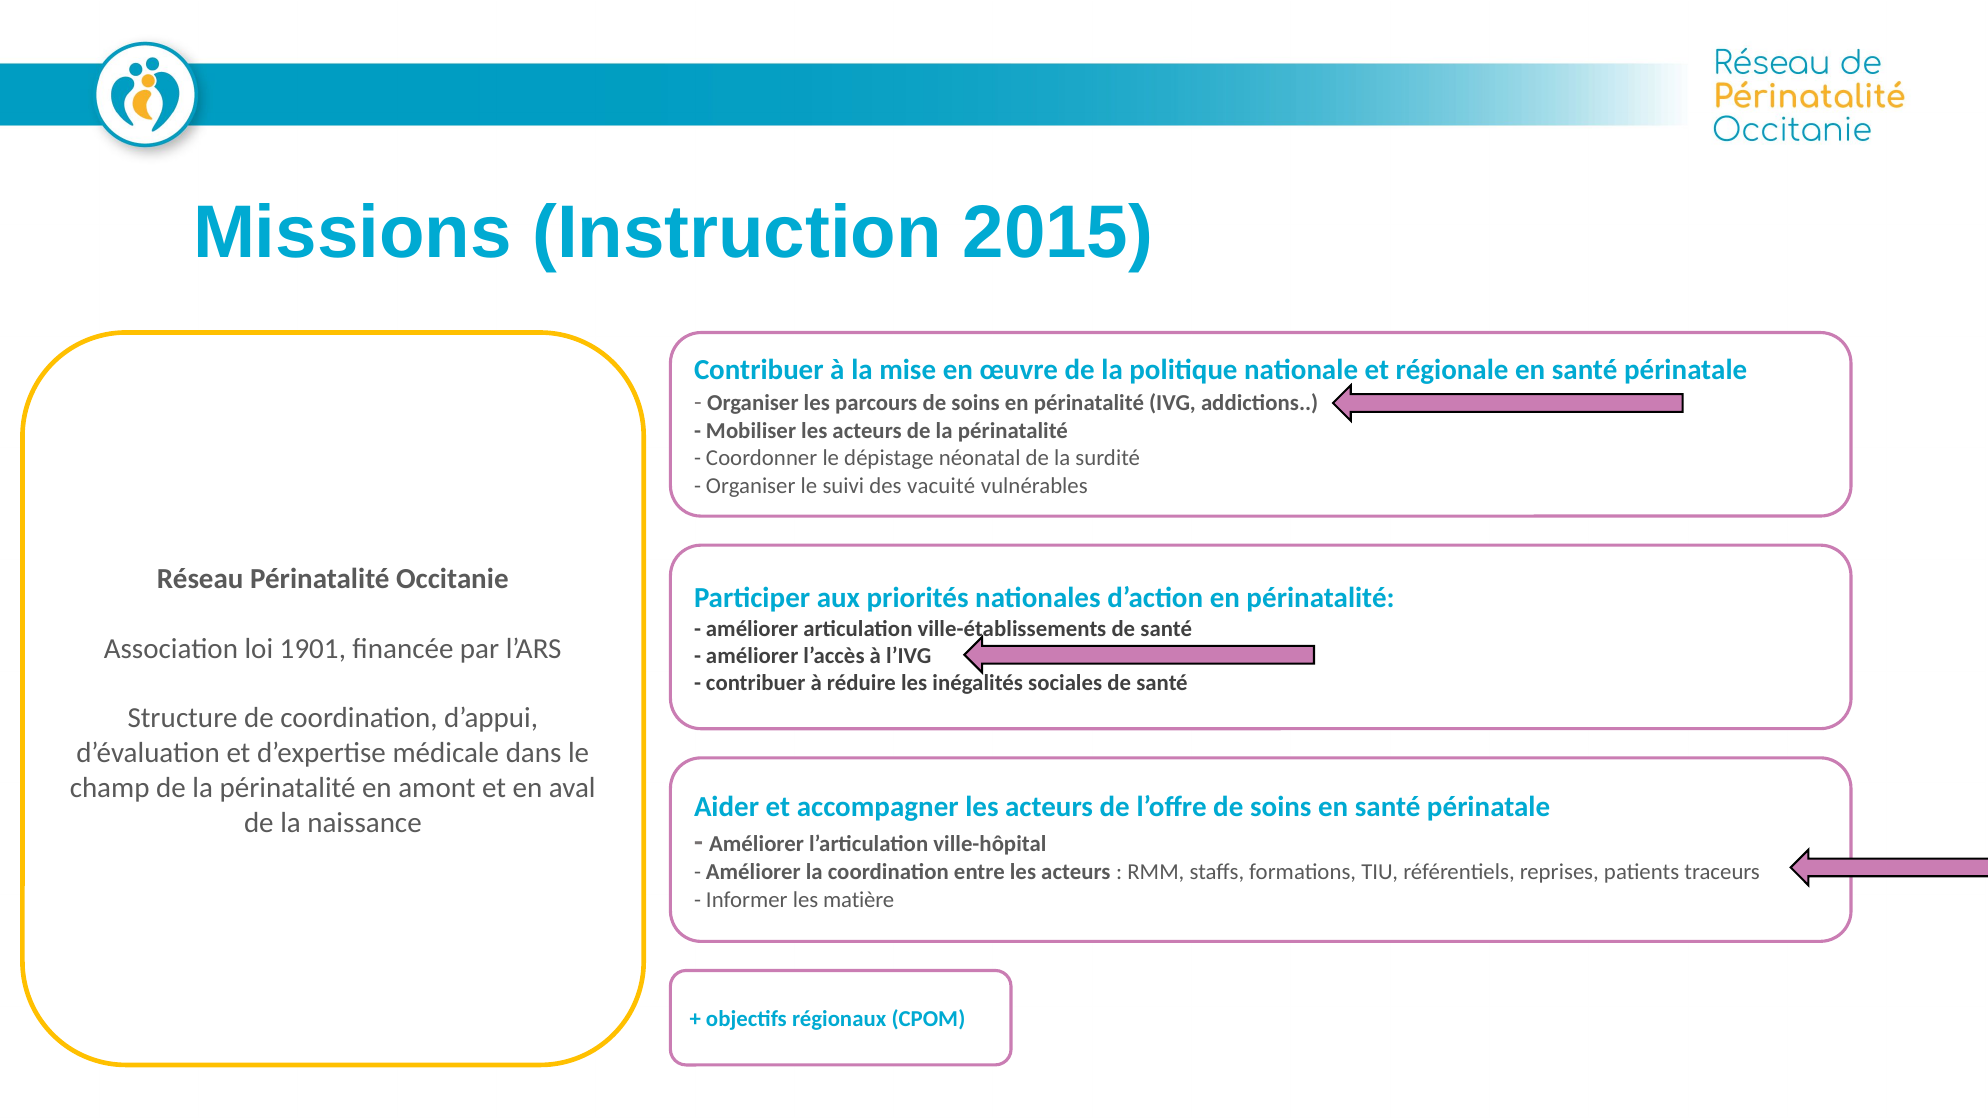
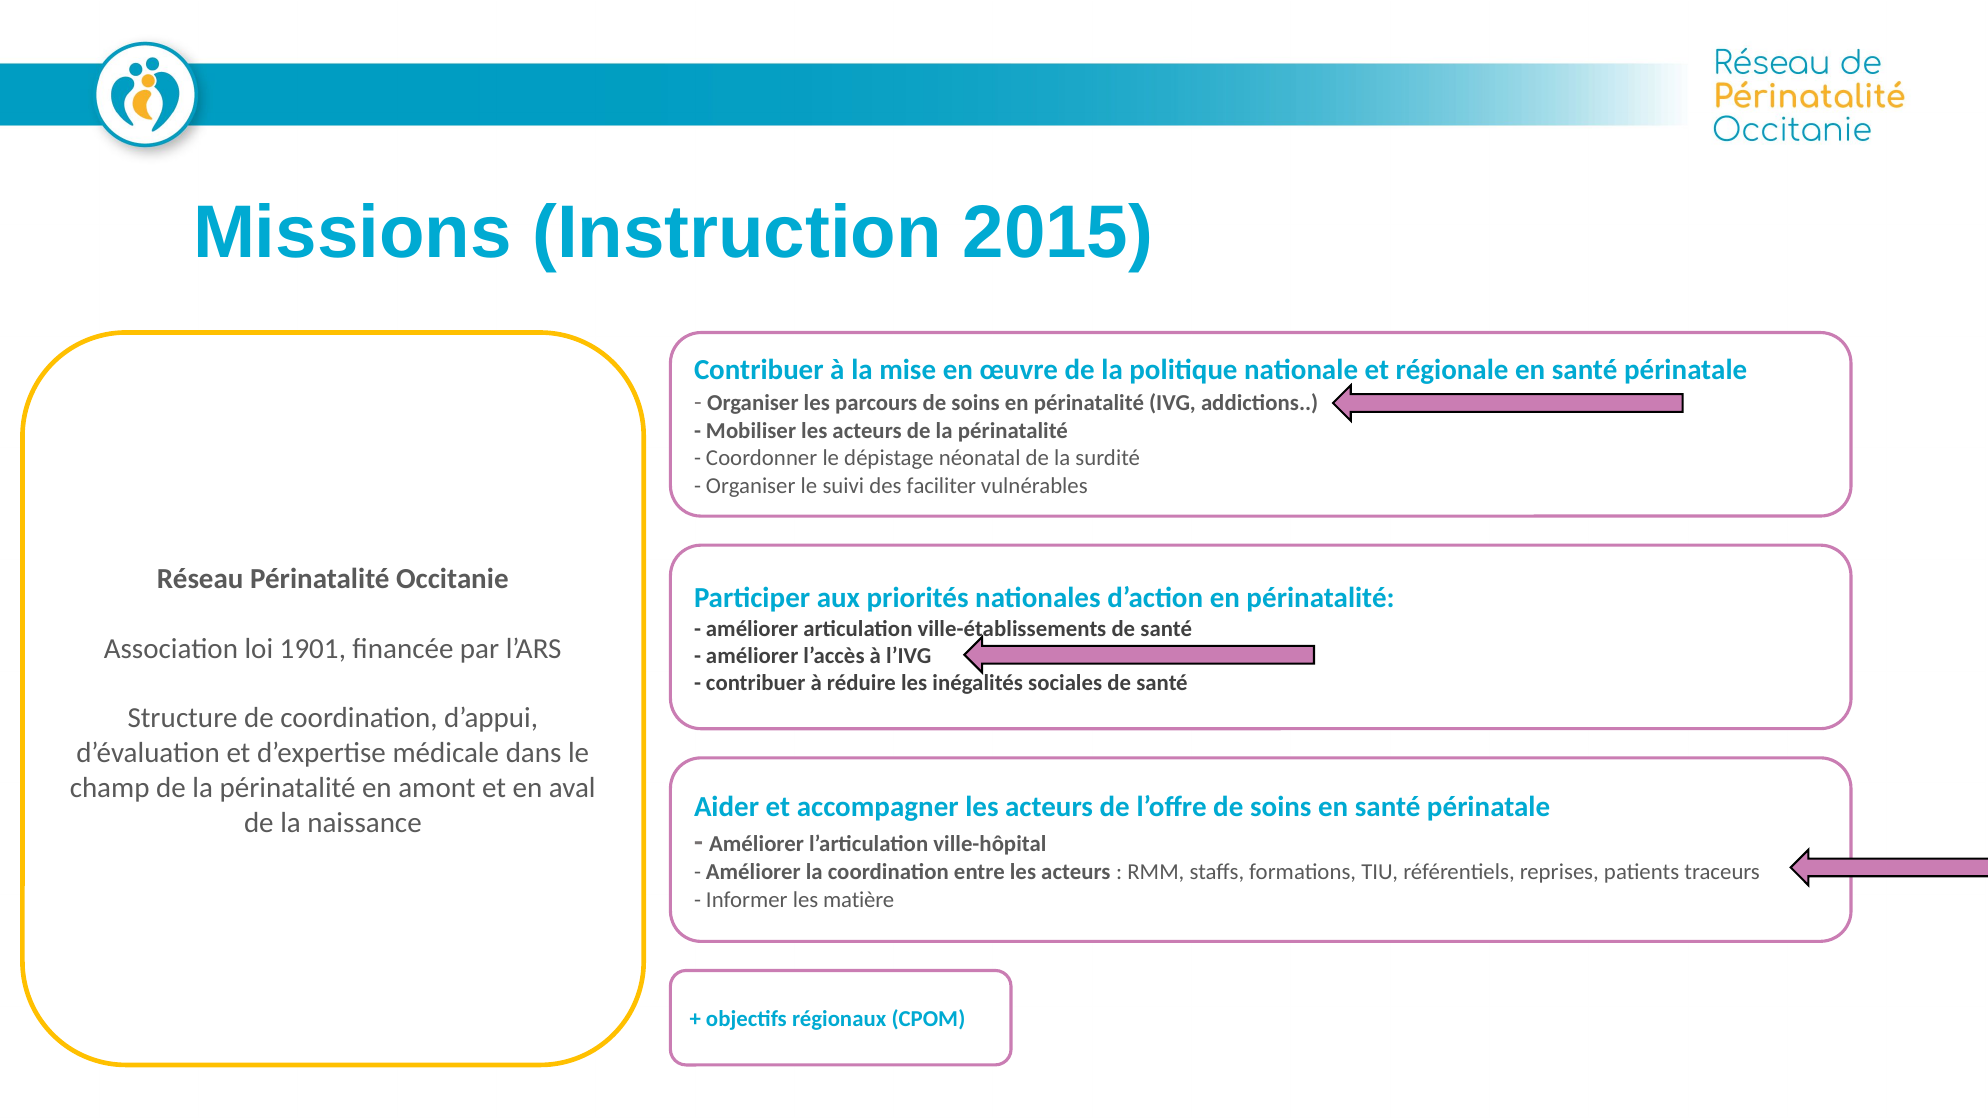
vacuité: vacuité -> faciliter
